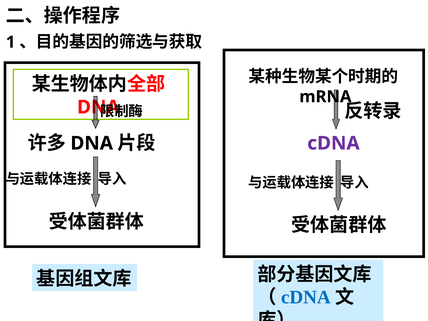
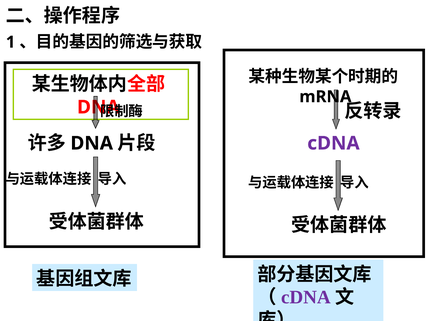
cDNA at (306, 297) colour: blue -> purple
